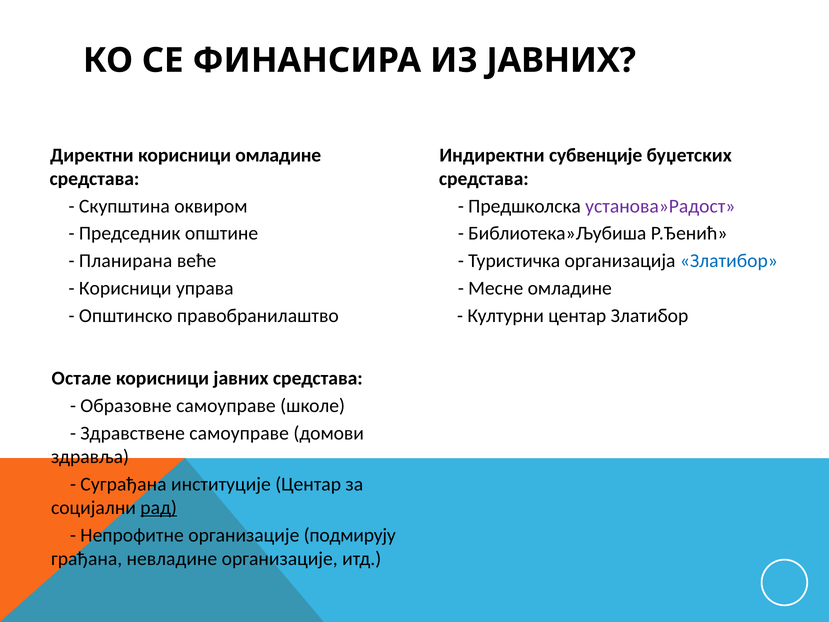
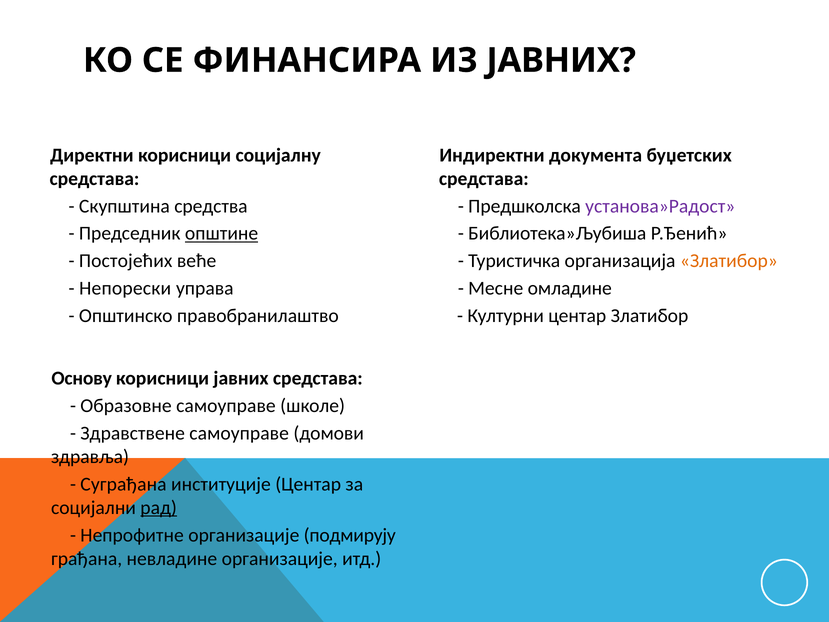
субвенције: субвенције -> документа
корисници омладине: омладине -> социјалну
оквиром: оквиром -> средства
општине underline: none -> present
Планирана: Планирана -> Постојећих
Златибор at (729, 261) colour: blue -> orange
Корисници at (125, 288): Корисници -> Непорески
Остале: Остале -> Основу
